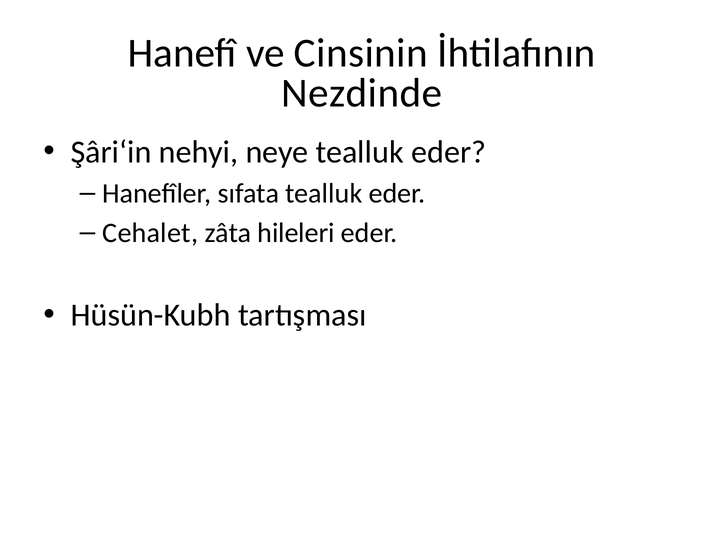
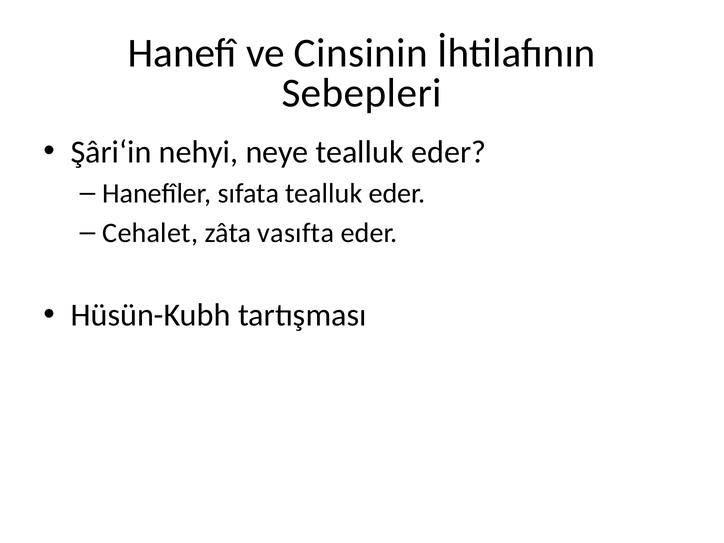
Nezdinde: Nezdinde -> Sebepleri
hileleri: hileleri -> vasıfta
